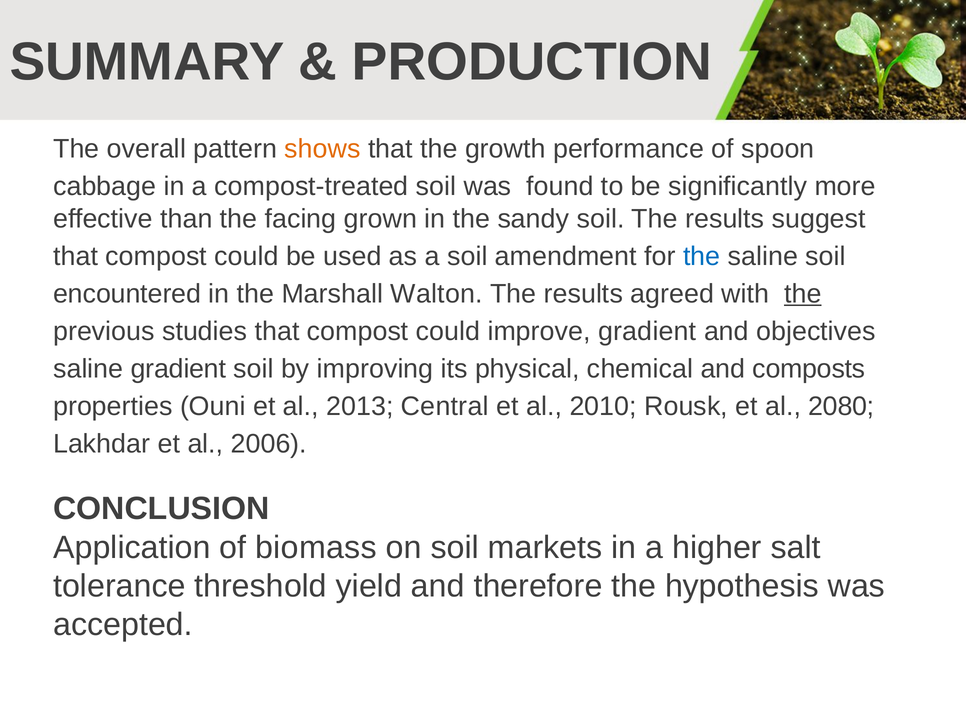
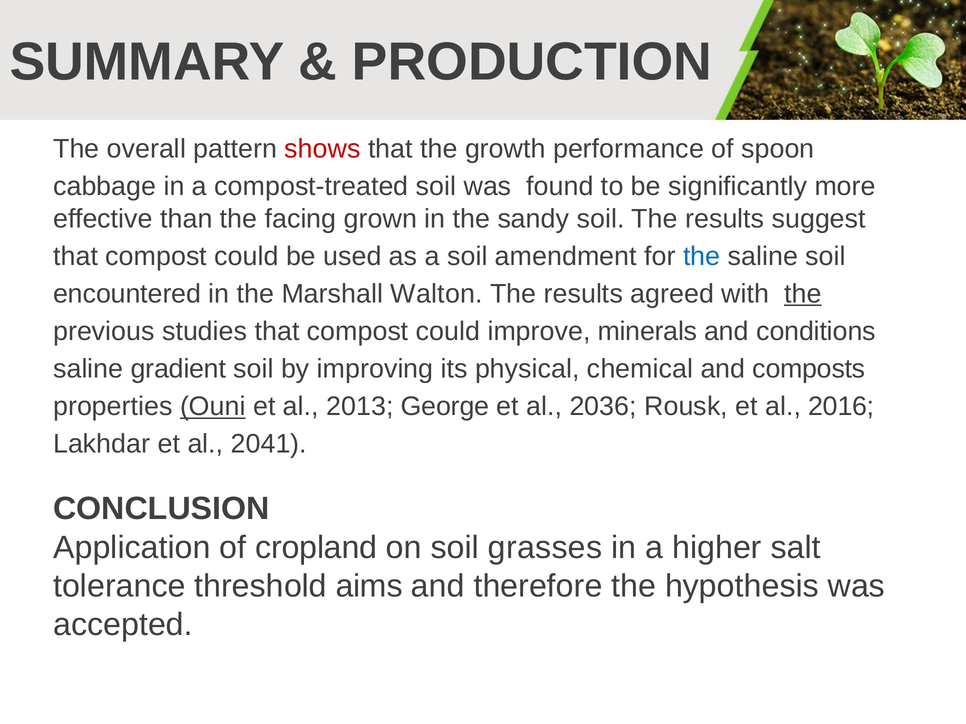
shows colour: orange -> red
improve gradient: gradient -> minerals
objectives: objectives -> conditions
Ouni underline: none -> present
Central: Central -> George
2010: 2010 -> 2036
2080: 2080 -> 2016
2006: 2006 -> 2041
biomass: biomass -> cropland
markets: markets -> grasses
yield: yield -> aims
